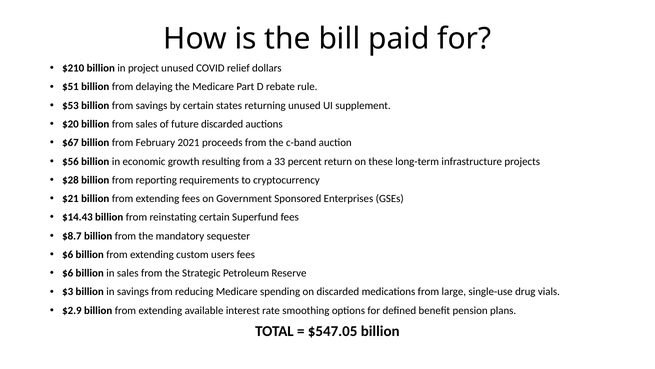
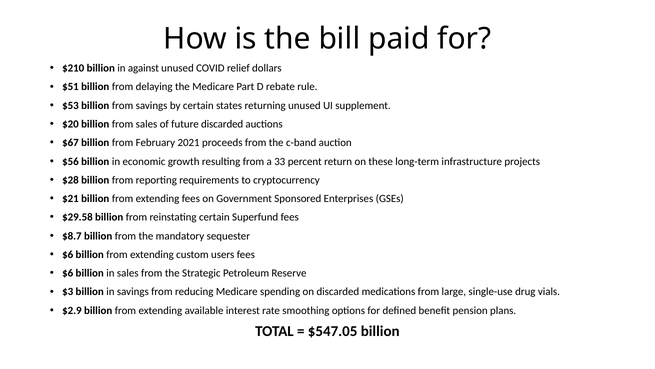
project: project -> against
$14.43: $14.43 -> $29.58
